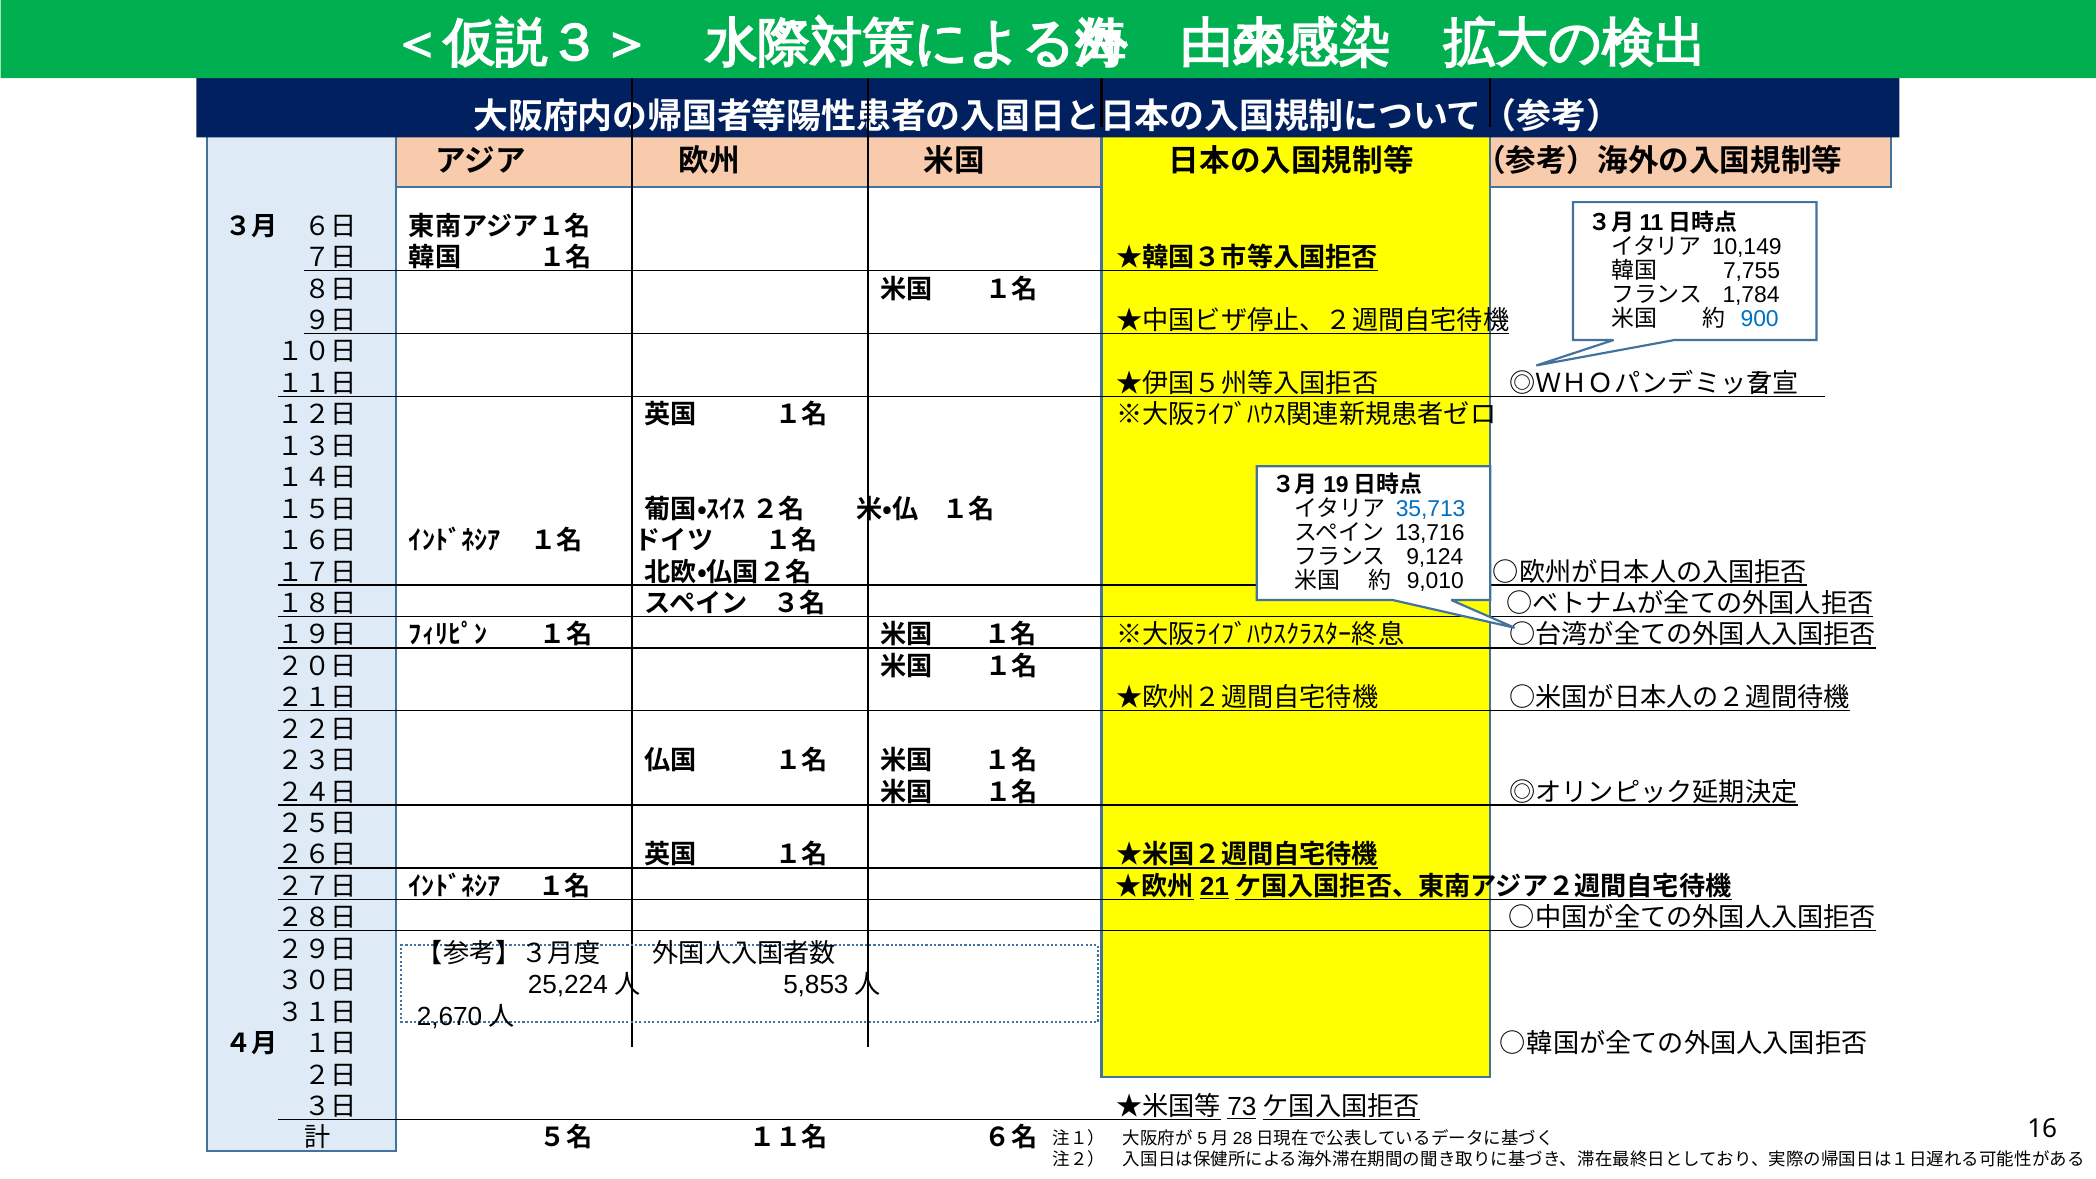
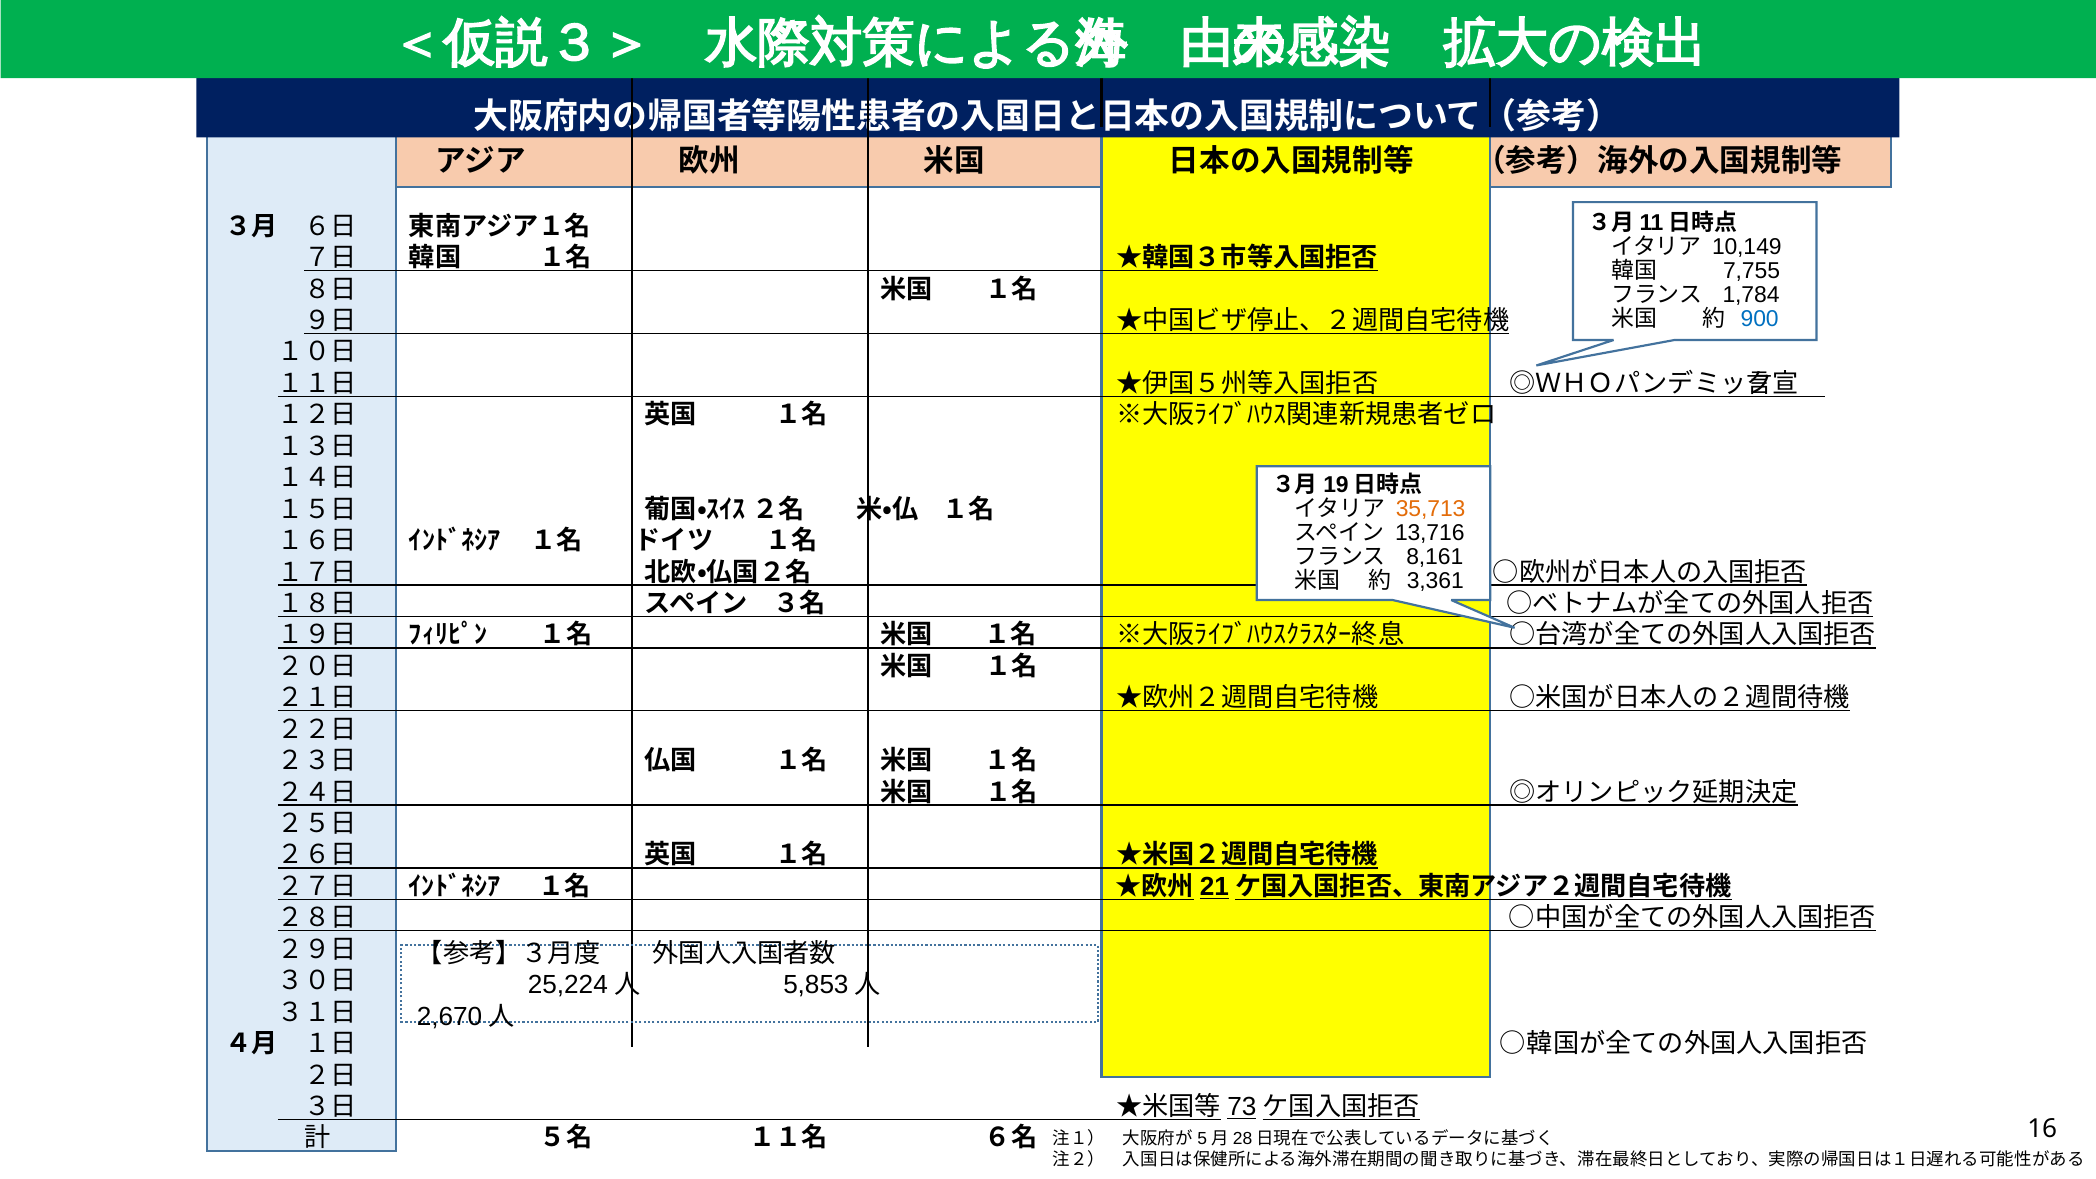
35,713 colour: blue -> orange
9,124: 9,124 -> 8,161
9,010: 9,010 -> 3,361
